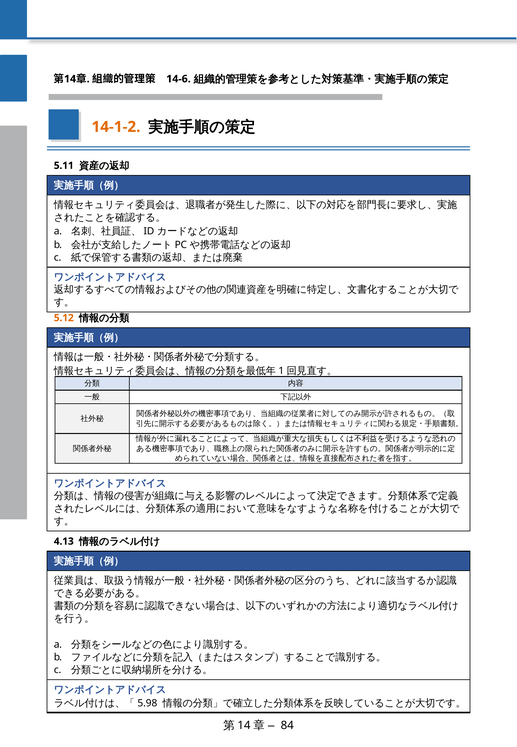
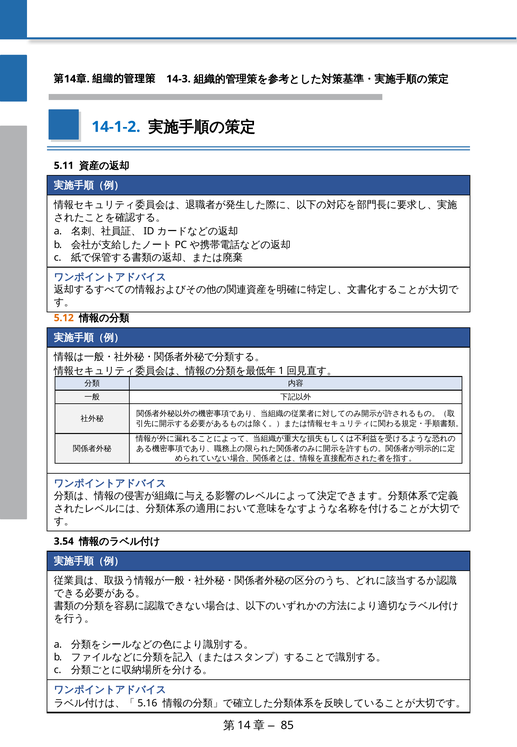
14-6: 14-6 -> 14-3
14-1-2 colour: orange -> blue
4.13: 4.13 -> 3.54
5.98: 5.98 -> 5.16
84: 84 -> 85
